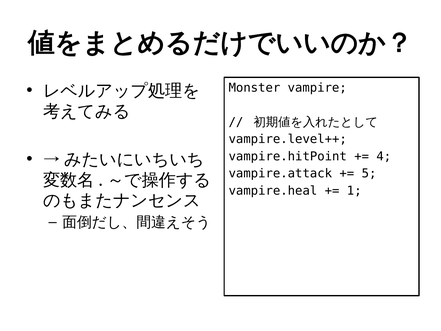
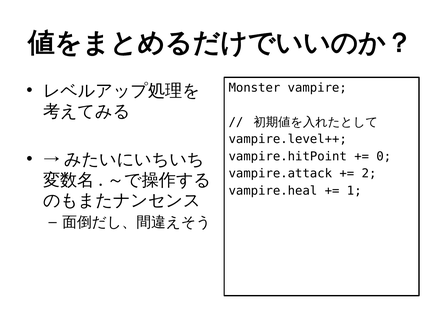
4: 4 -> 0
5: 5 -> 2
